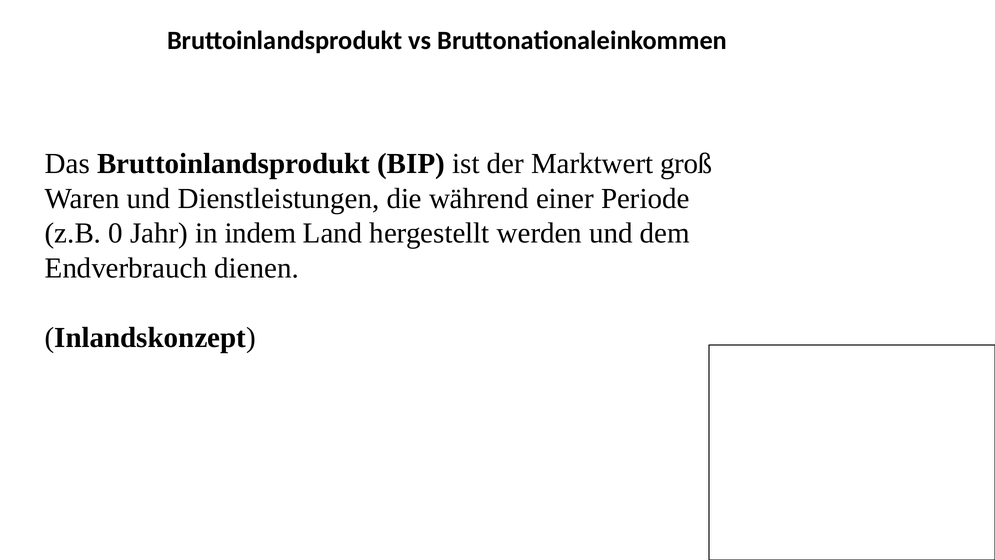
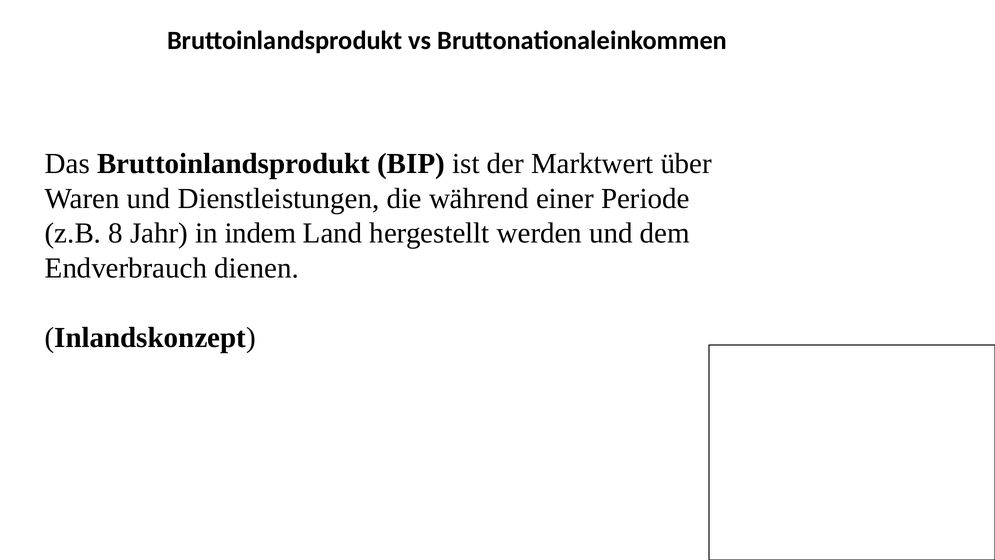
groß: groß -> über
0: 0 -> 8
